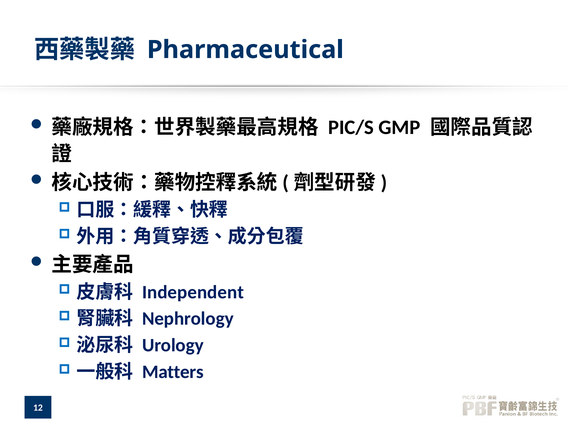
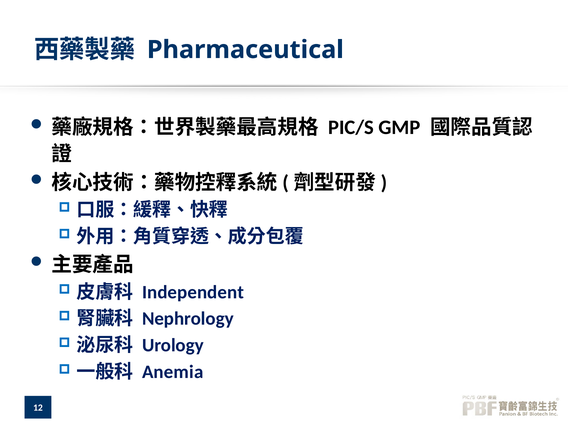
Matters: Matters -> Anemia
